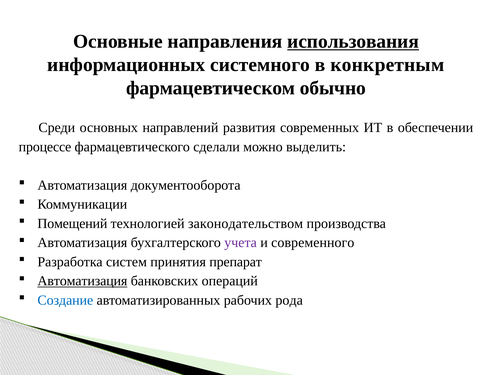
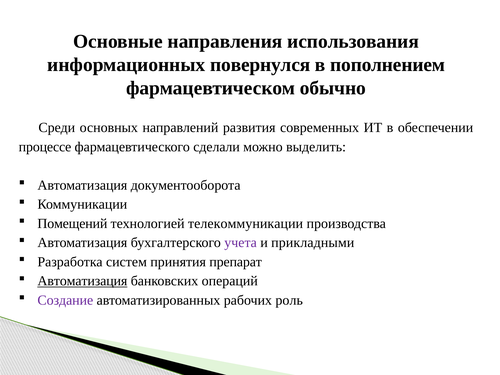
использования underline: present -> none
системного: системного -> повернулся
конкретным: конкретным -> пополнением
законодательством: законодательством -> телекоммуникации
современного: современного -> прикладными
Создание colour: blue -> purple
рода: рода -> роль
